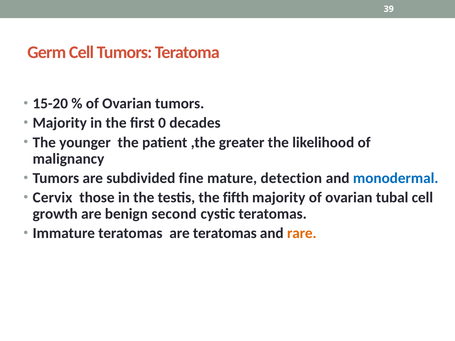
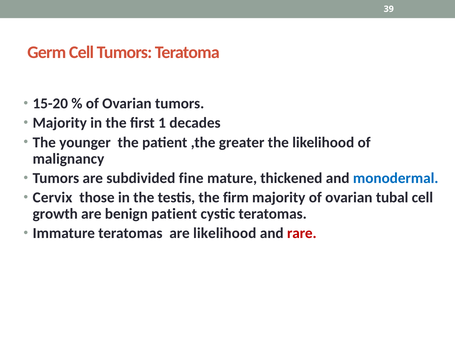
0: 0 -> 1
detection: detection -> thickened
fifth: fifth -> firm
benign second: second -> patient
are teratomas: teratomas -> likelihood
rare colour: orange -> red
